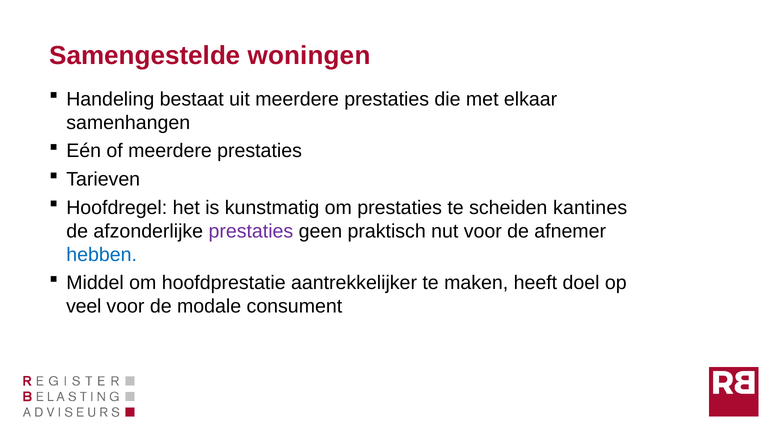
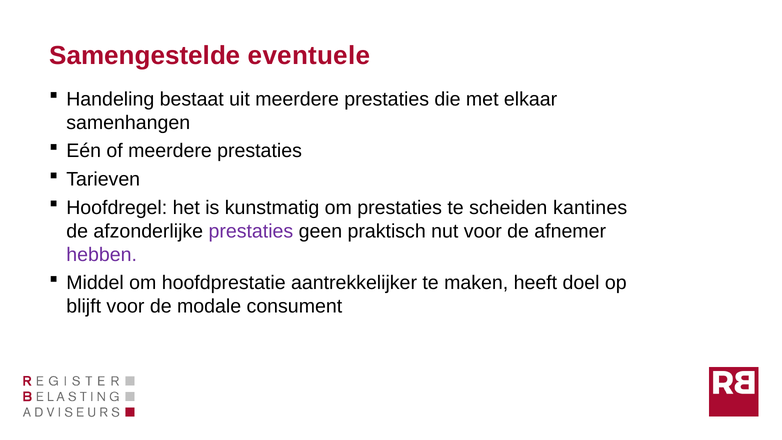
woningen: woningen -> eventuele
hebben colour: blue -> purple
veel: veel -> blijft
